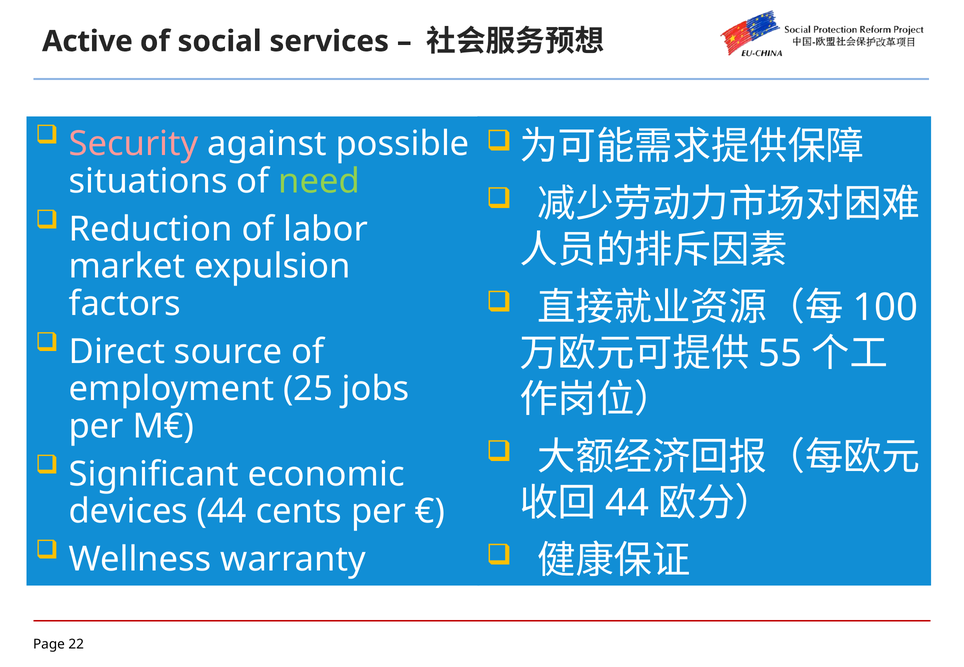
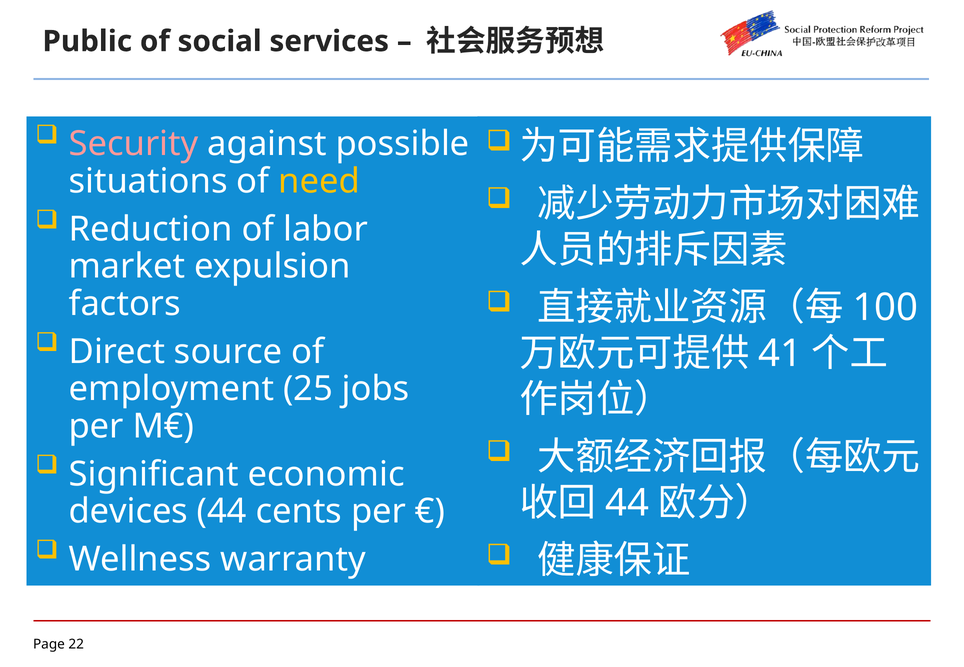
Active: Active -> Public
need colour: light green -> yellow
55: 55 -> 41
